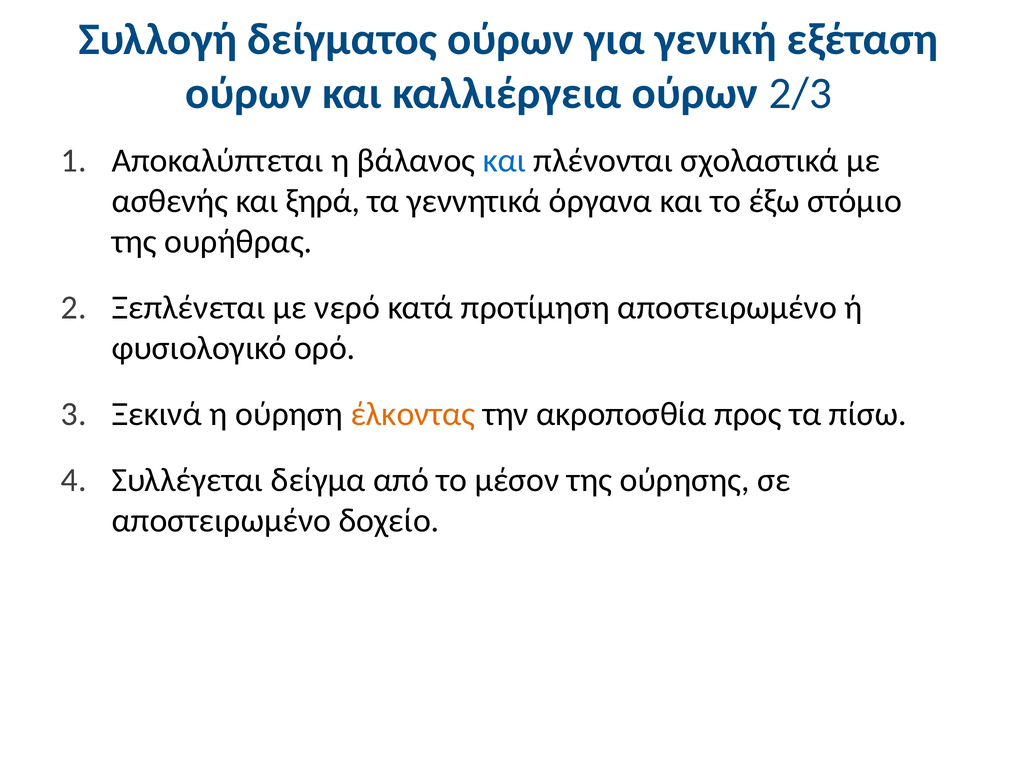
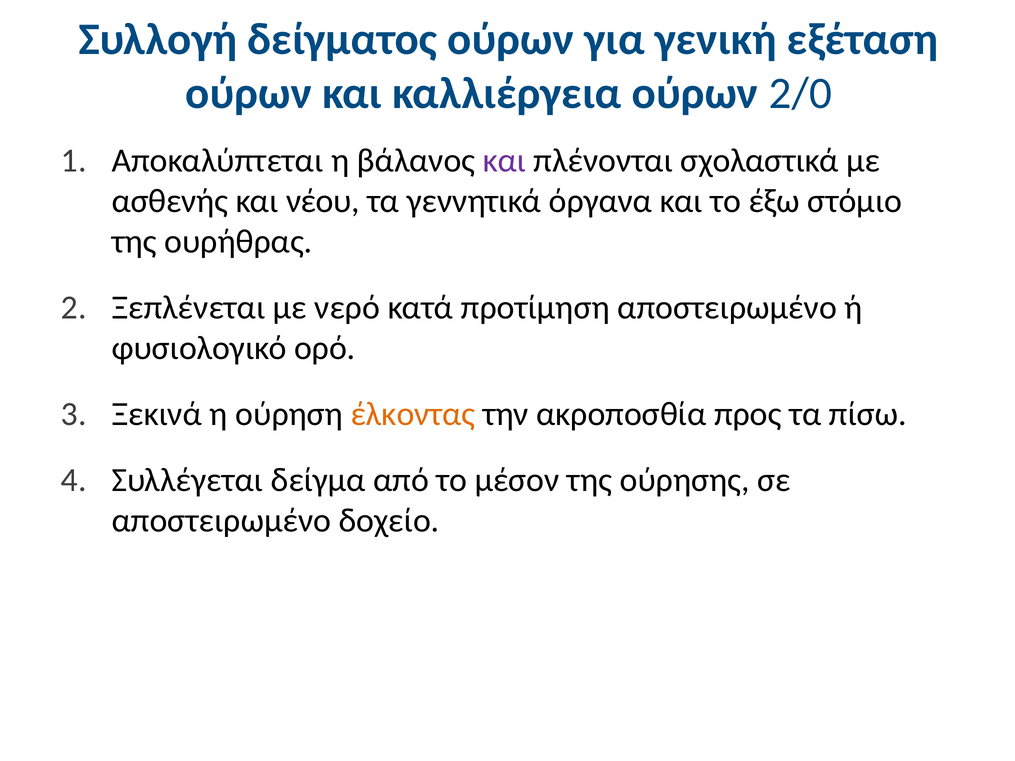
2/3: 2/3 -> 2/0
και at (504, 161) colour: blue -> purple
ξηρά: ξηρά -> νέου
